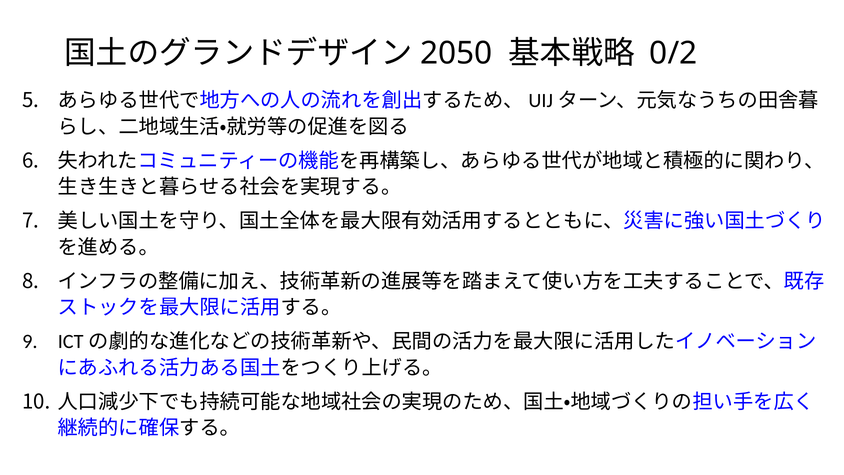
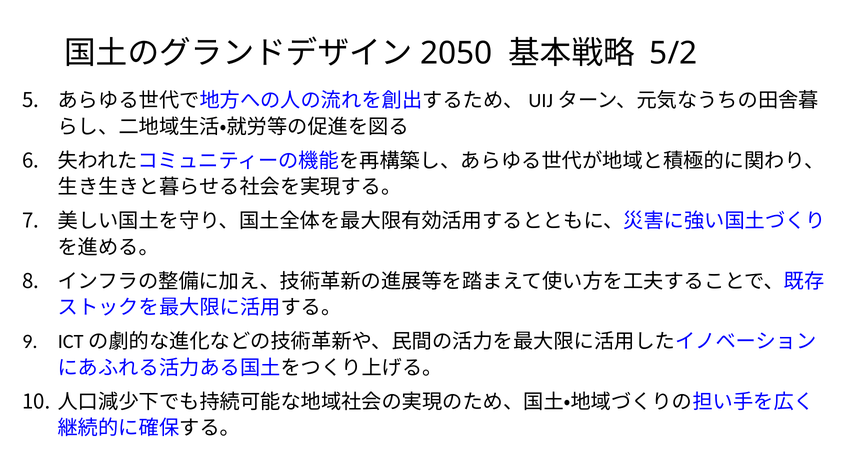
0/2: 0/2 -> 5/2
